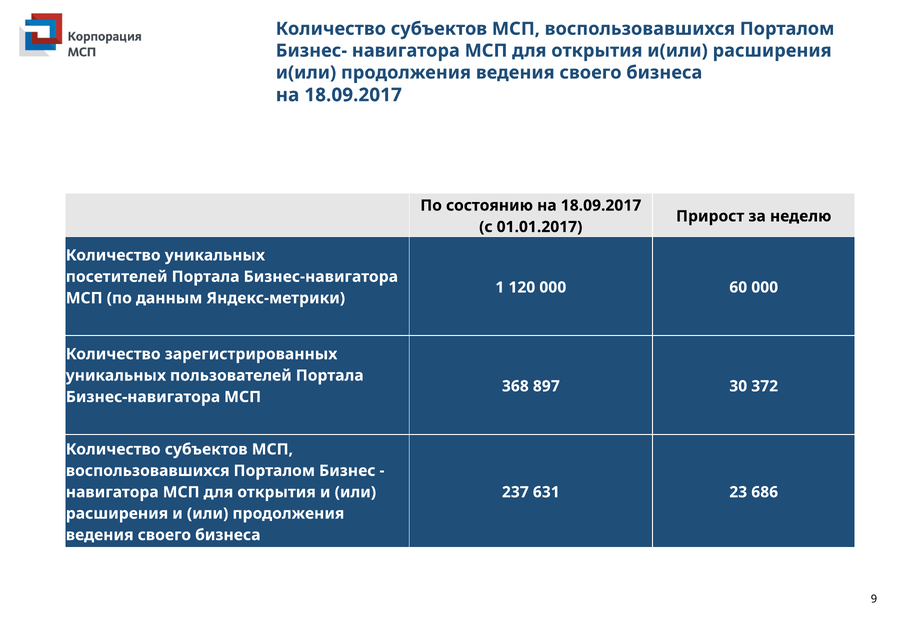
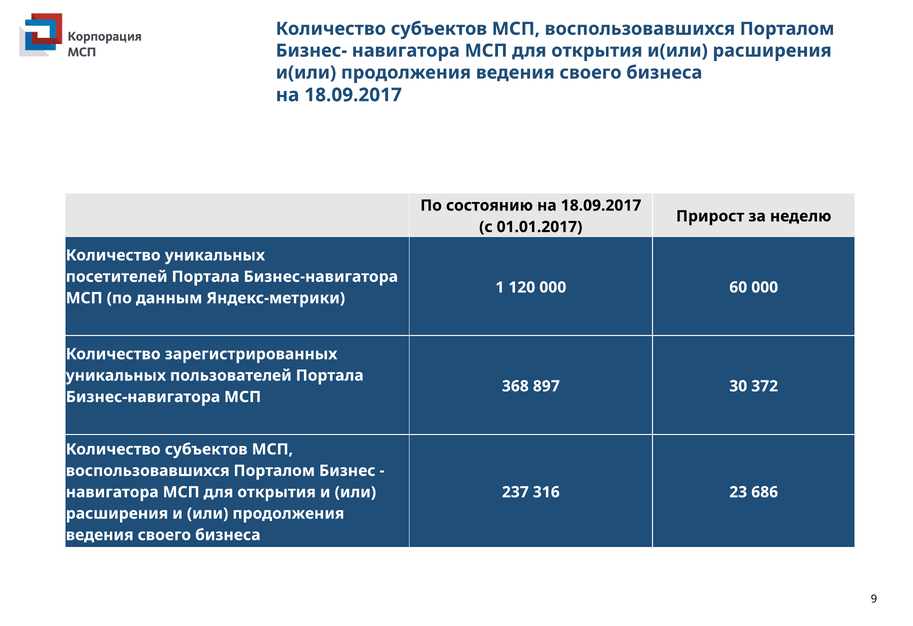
631: 631 -> 316
